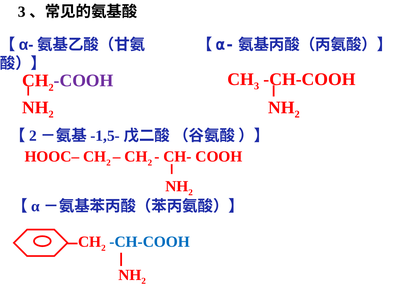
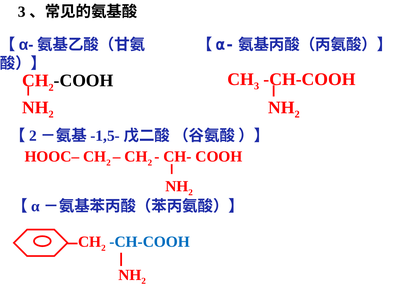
COOH at (84, 80) colour: purple -> black
